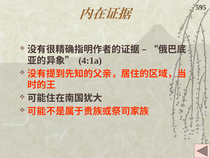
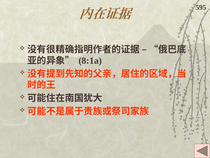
4:1a: 4:1a -> 8:1a
